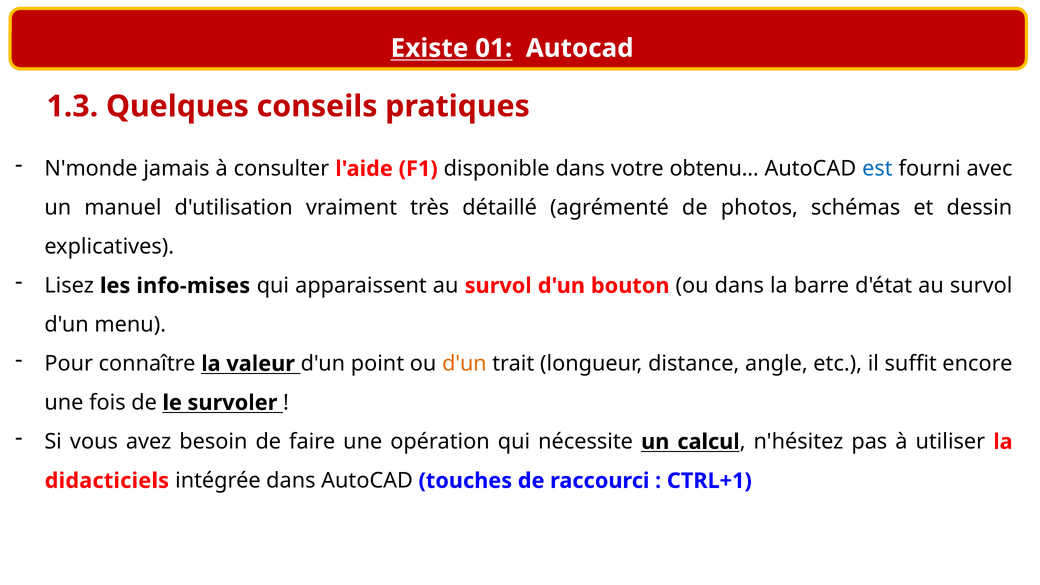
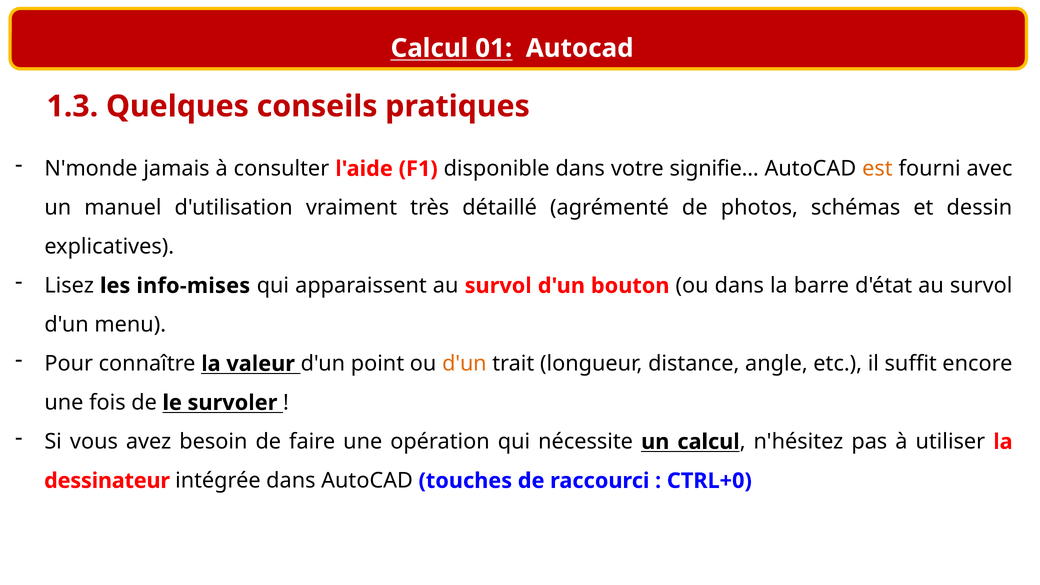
Existe at (429, 48): Existe -> Calcul
obtenu: obtenu -> signifie
est colour: blue -> orange
didacticiels: didacticiels -> dessinateur
CTRL+1: CTRL+1 -> CTRL+0
